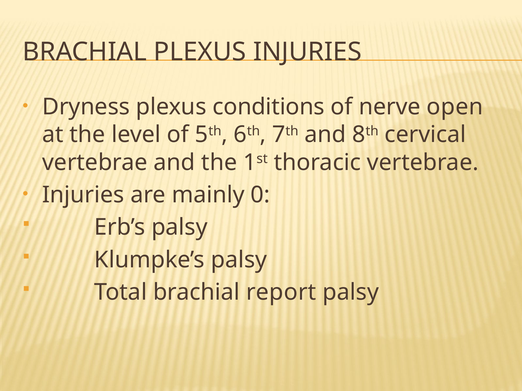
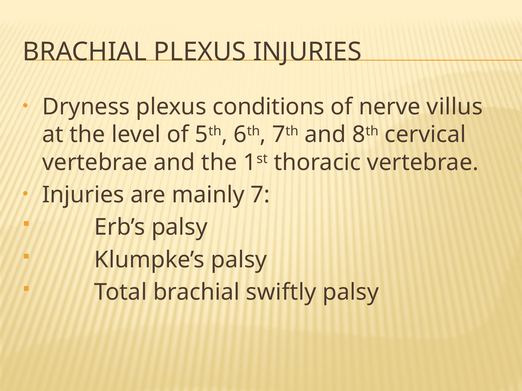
open: open -> villus
0: 0 -> 7
report: report -> swiftly
